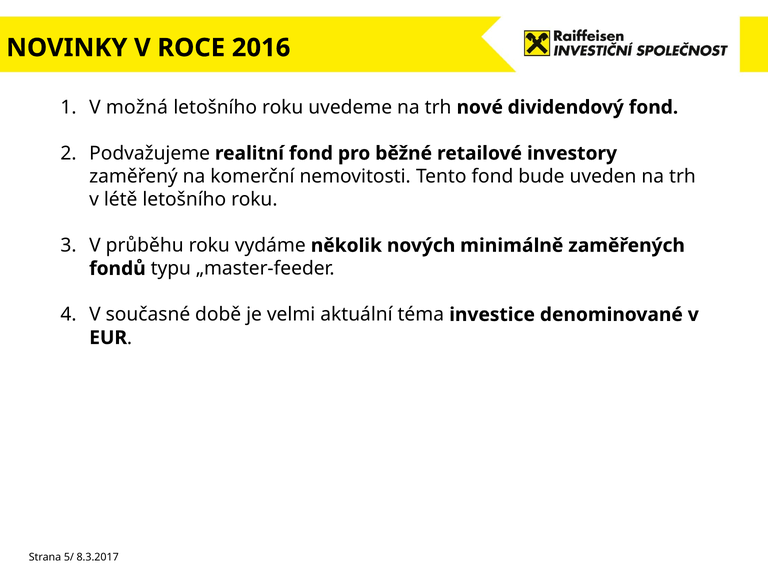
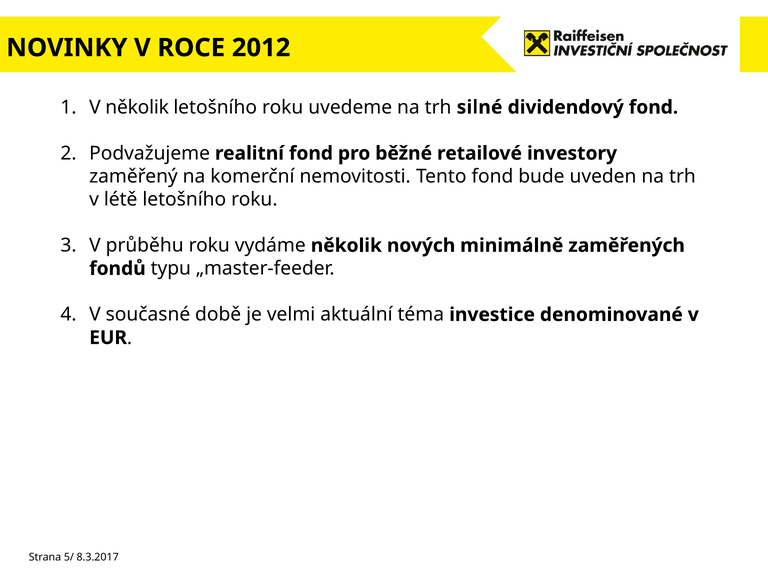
2016: 2016 -> 2012
V možná: možná -> několik
nové: nové -> silné
